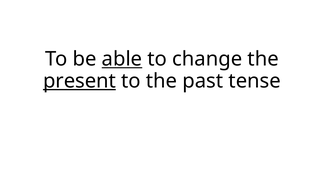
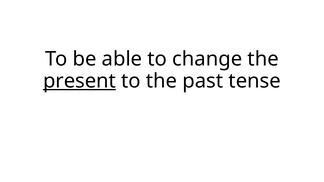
able underline: present -> none
